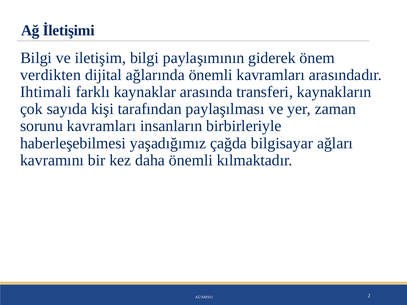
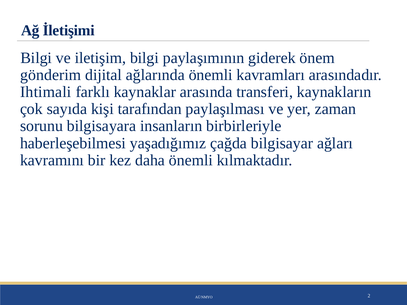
verdikten: verdikten -> gönderim
sorunu kavramları: kavramları -> bilgisayara
